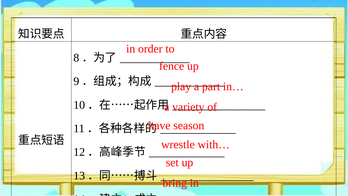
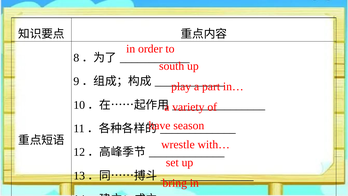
fence: fence -> south
